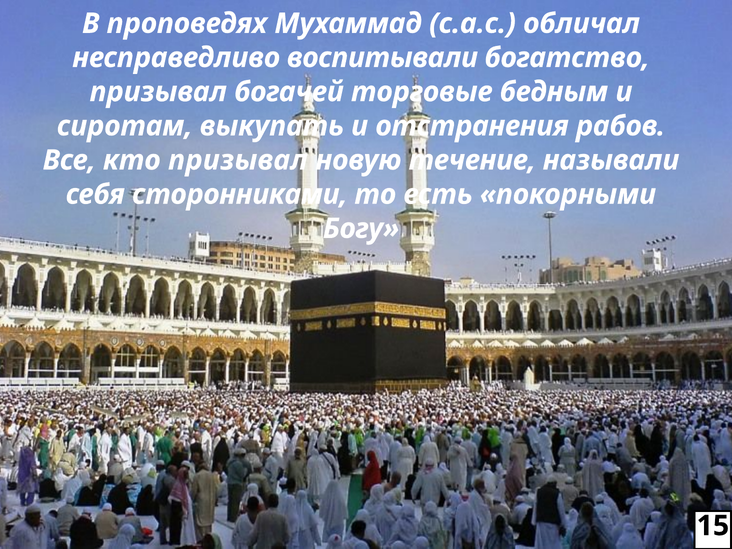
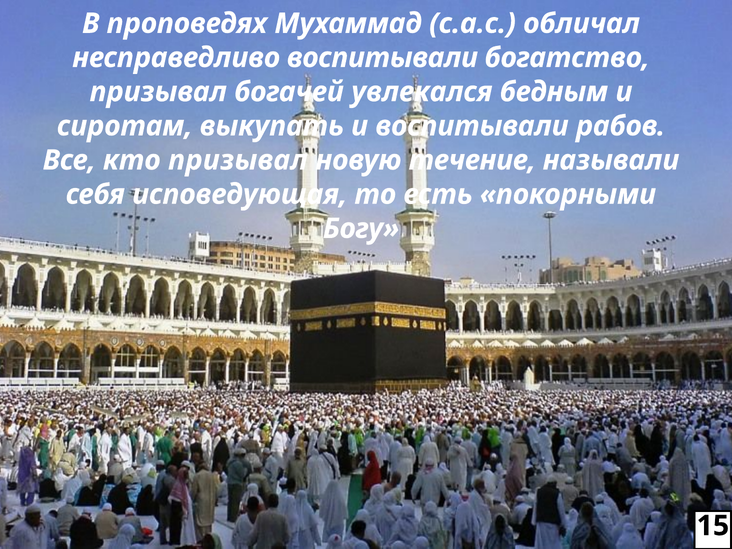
торговые: торговые -> увлекался
и отстранения: отстранения -> воспитывали
сторонниками: сторонниками -> исповедующая
